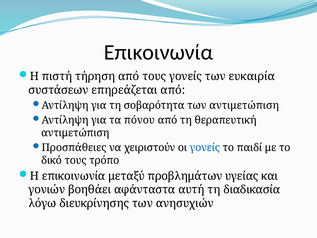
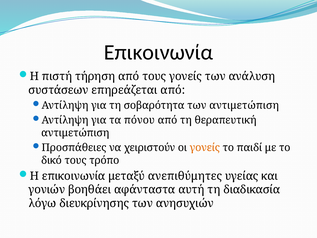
ευκαιρία: ευκαιρία -> ανάλυση
γονείς at (205, 148) colour: blue -> orange
προβλημάτων: προβλημάτων -> ανεπιθύμητες
